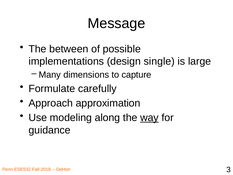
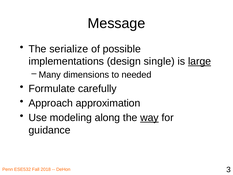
between: between -> serialize
large underline: none -> present
capture: capture -> needed
